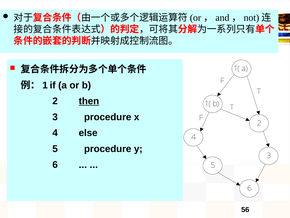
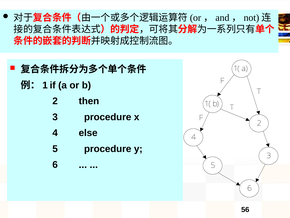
then underline: present -> none
